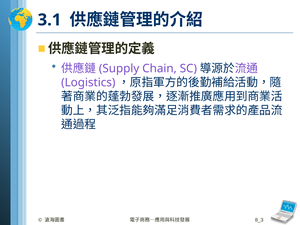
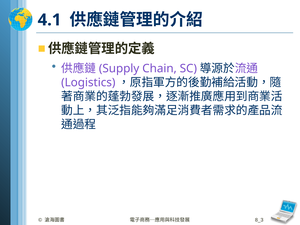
3.1: 3.1 -> 4.1
